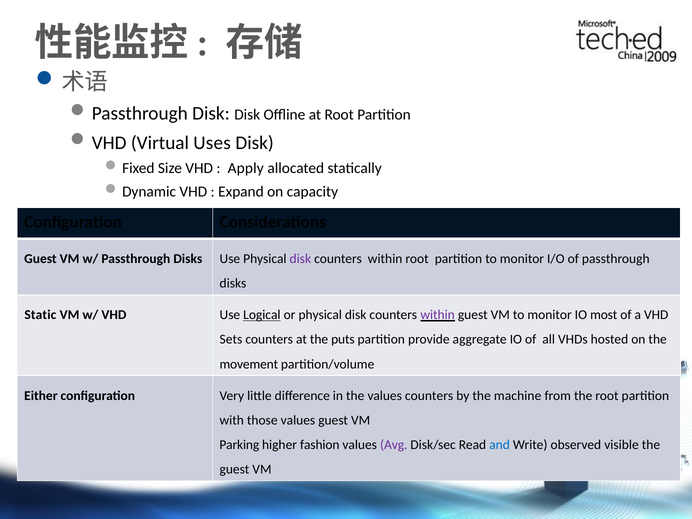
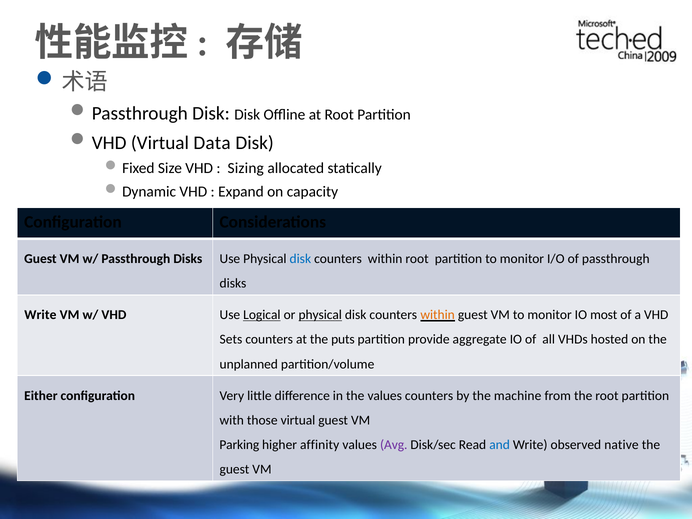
Uses: Uses -> Data
Apply: Apply -> Sizing
disk at (300, 259) colour: purple -> blue
Static at (40, 315): Static -> Write
physical at (320, 315) underline: none -> present
within at (438, 315) colour: purple -> orange
movement: movement -> unplanned
those values: values -> virtual
fashion: fashion -> affinity
visible: visible -> native
